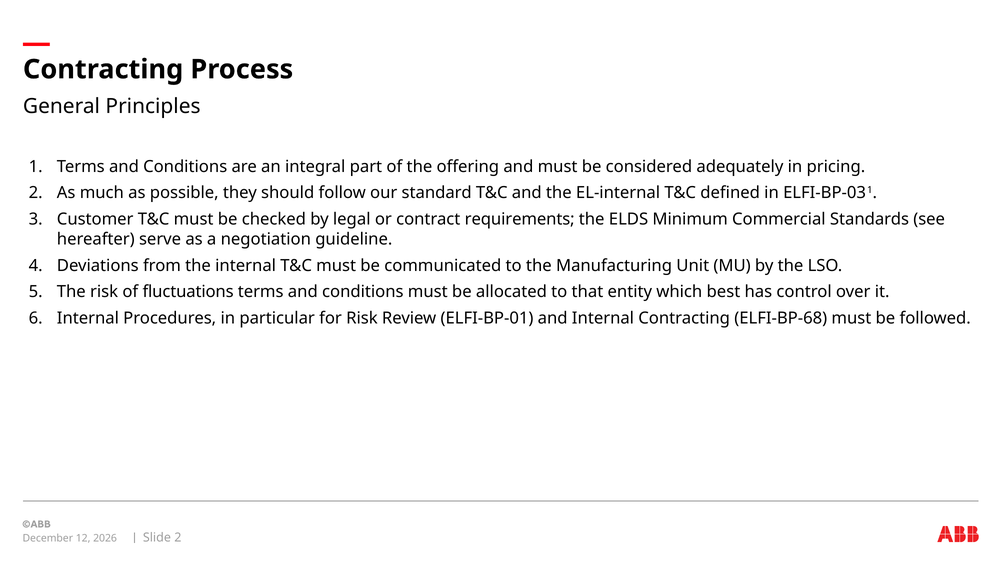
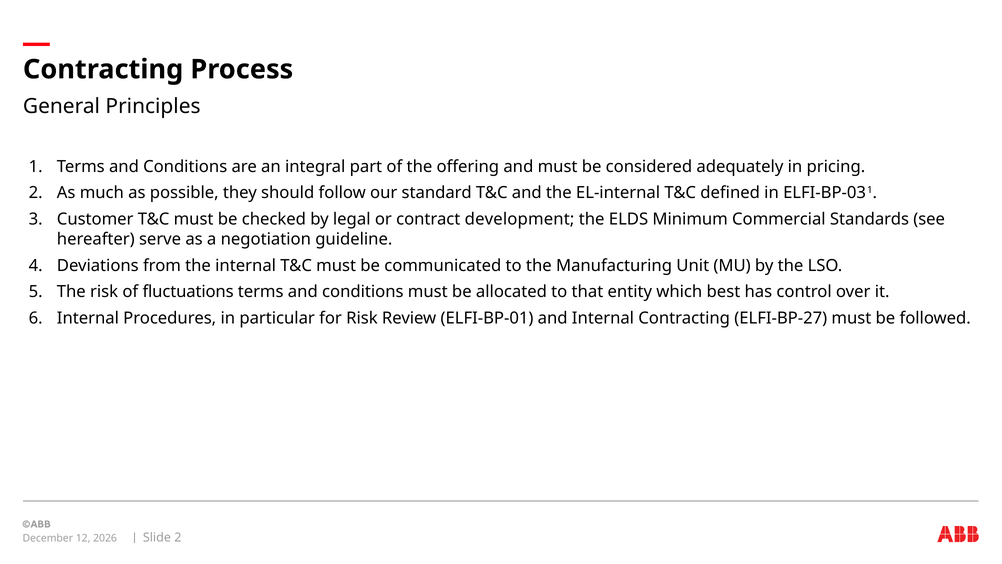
requirements: requirements -> development
ELFI-BP-68: ELFI-BP-68 -> ELFI-BP-27
